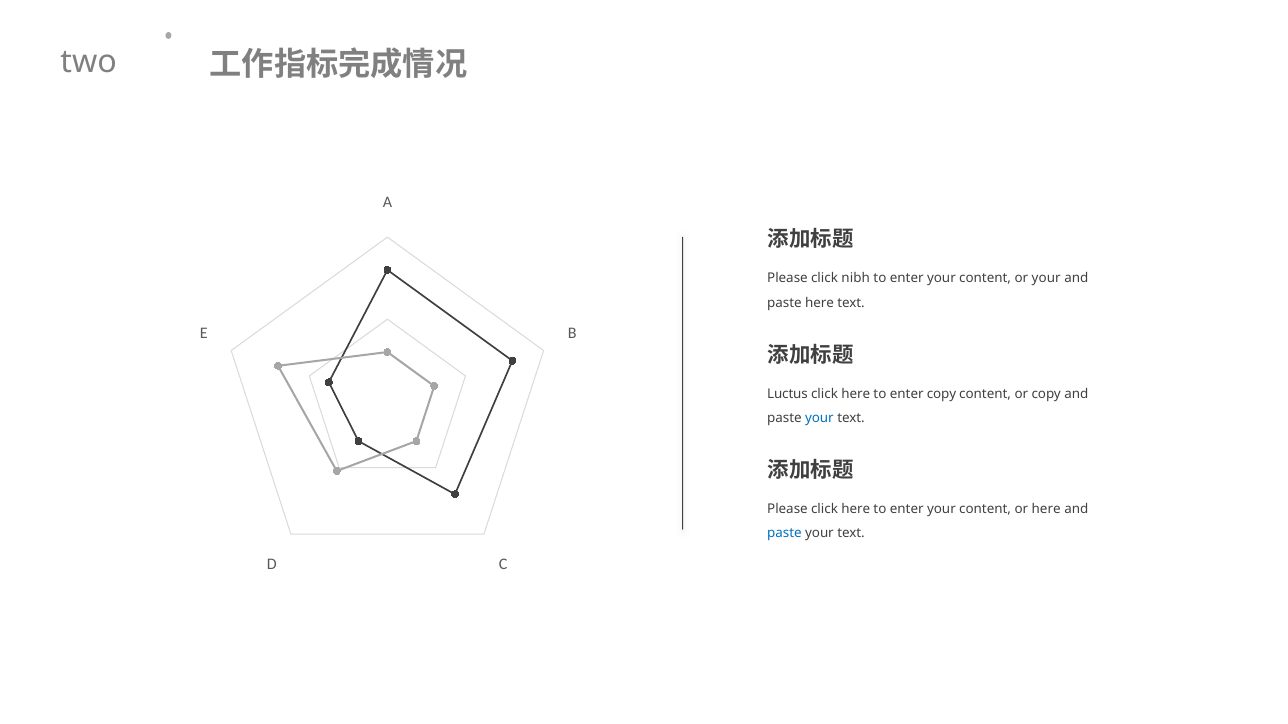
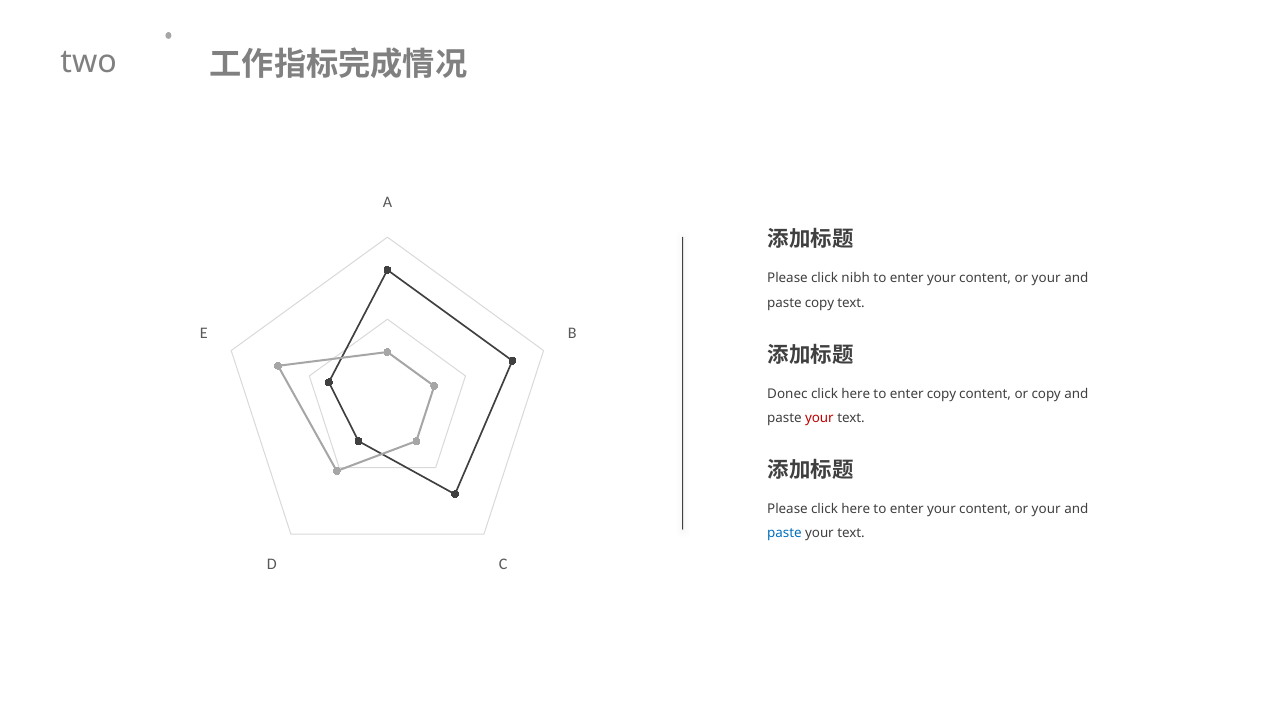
paste here: here -> copy
Luctus: Luctus -> Donec
your at (819, 418) colour: blue -> red
here at (1046, 509): here -> your
